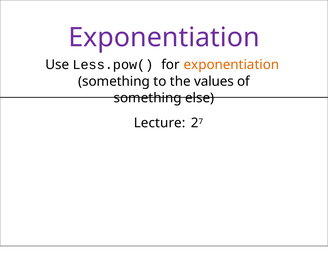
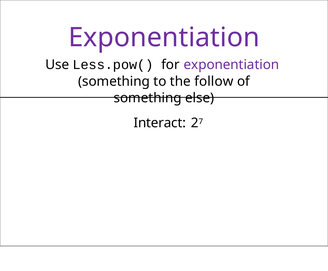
exponentiation at (231, 65) colour: orange -> purple
values: values -> follow
Lecture: Lecture -> Interact
